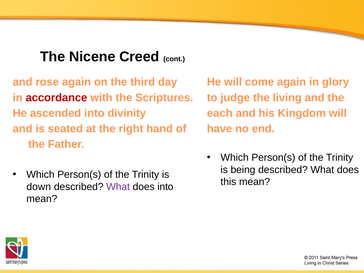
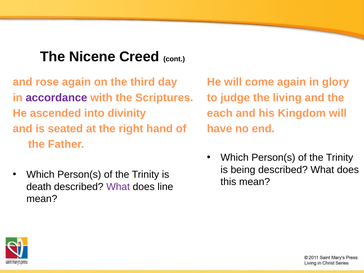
accordance colour: red -> purple
down: down -> death
does into: into -> line
